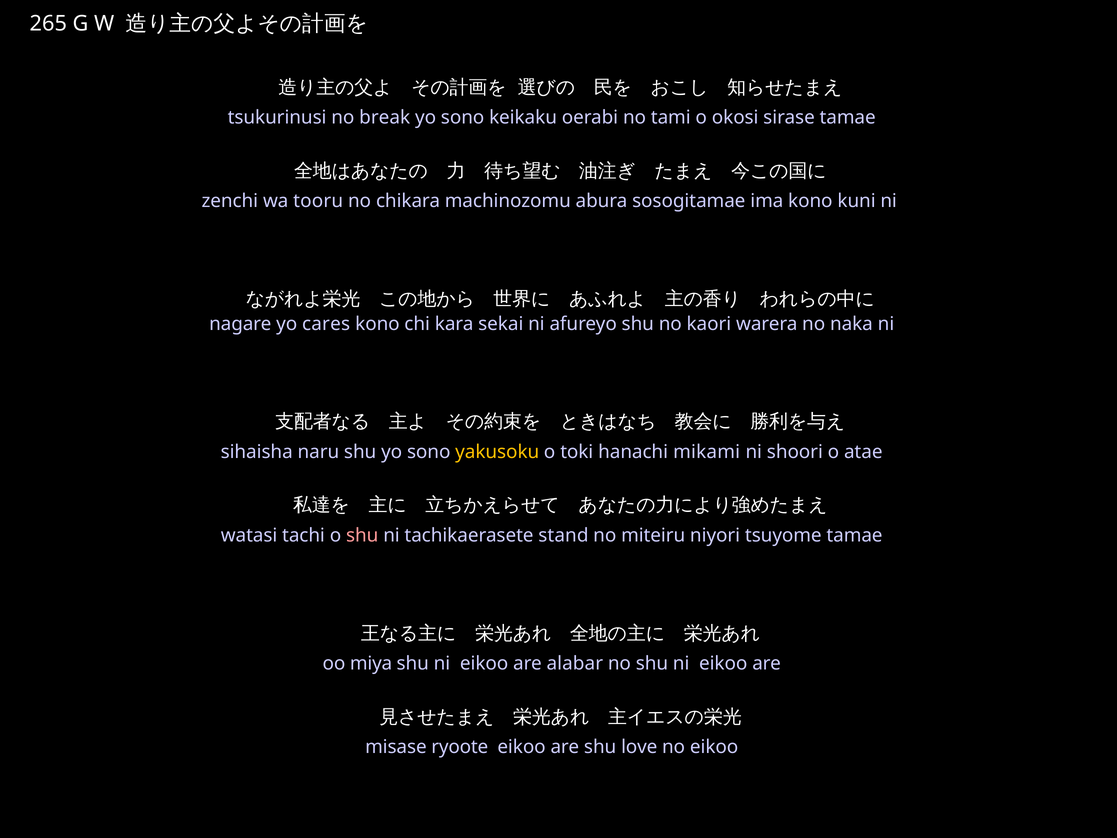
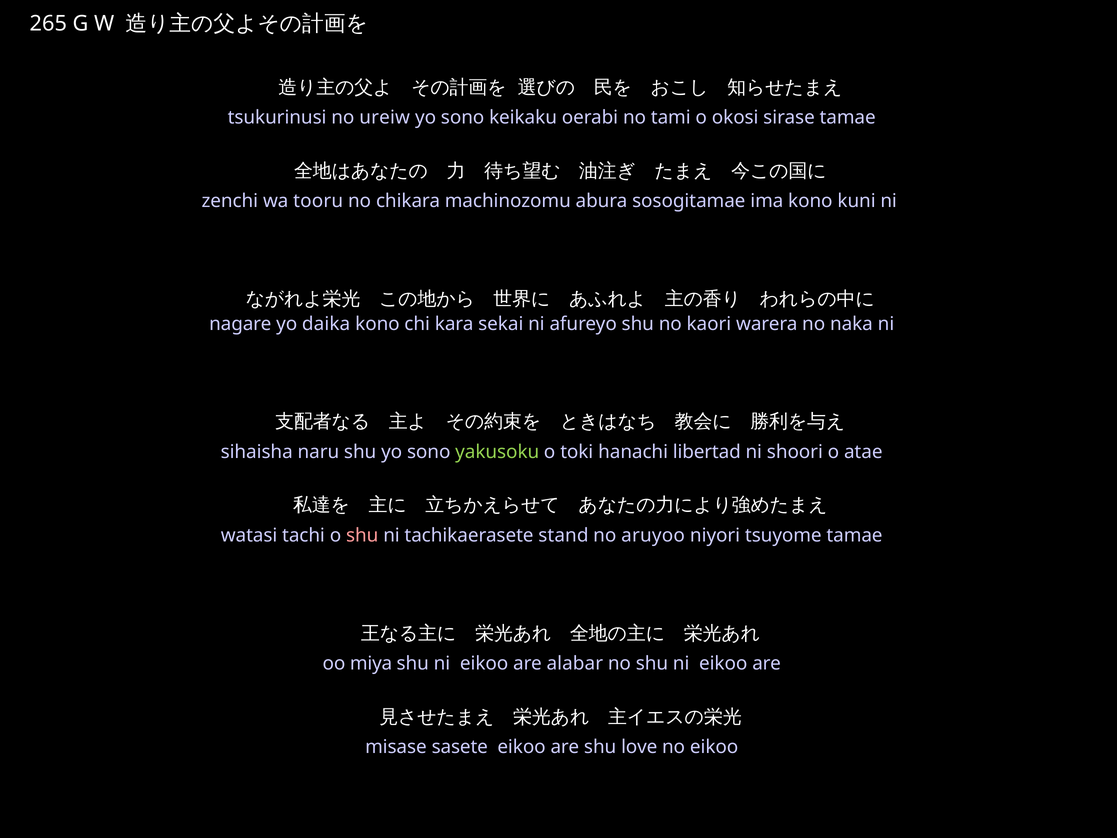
break: break -> ureiw
cares: cares -> daika
yakusoku colour: yellow -> light green
mikami: mikami -> libertad
miteiru: miteiru -> aruyoo
ryoote: ryoote -> sasete
